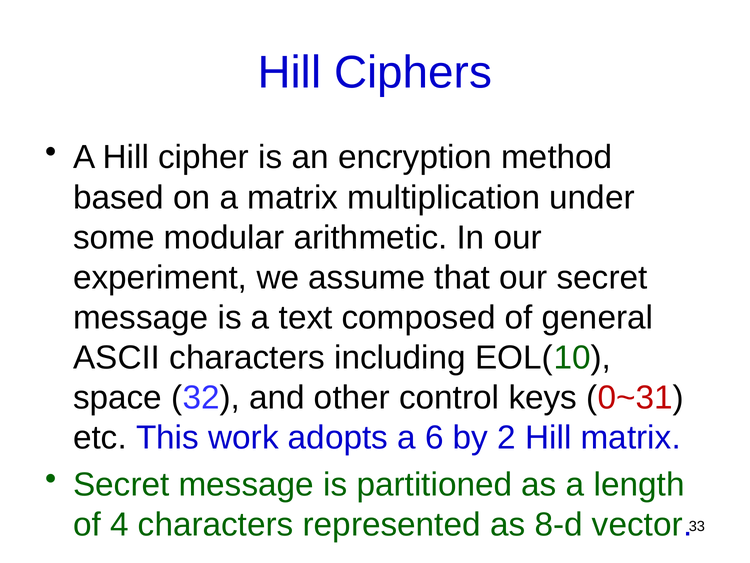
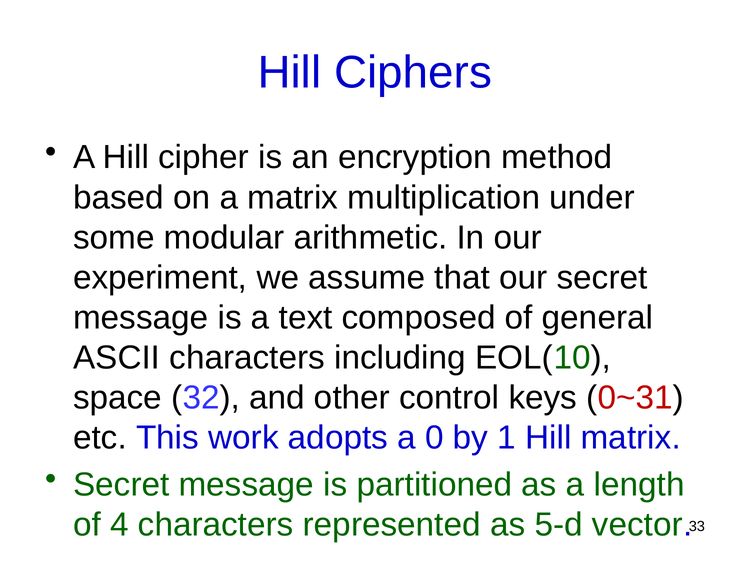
6: 6 -> 0
2: 2 -> 1
8-d: 8-d -> 5-d
